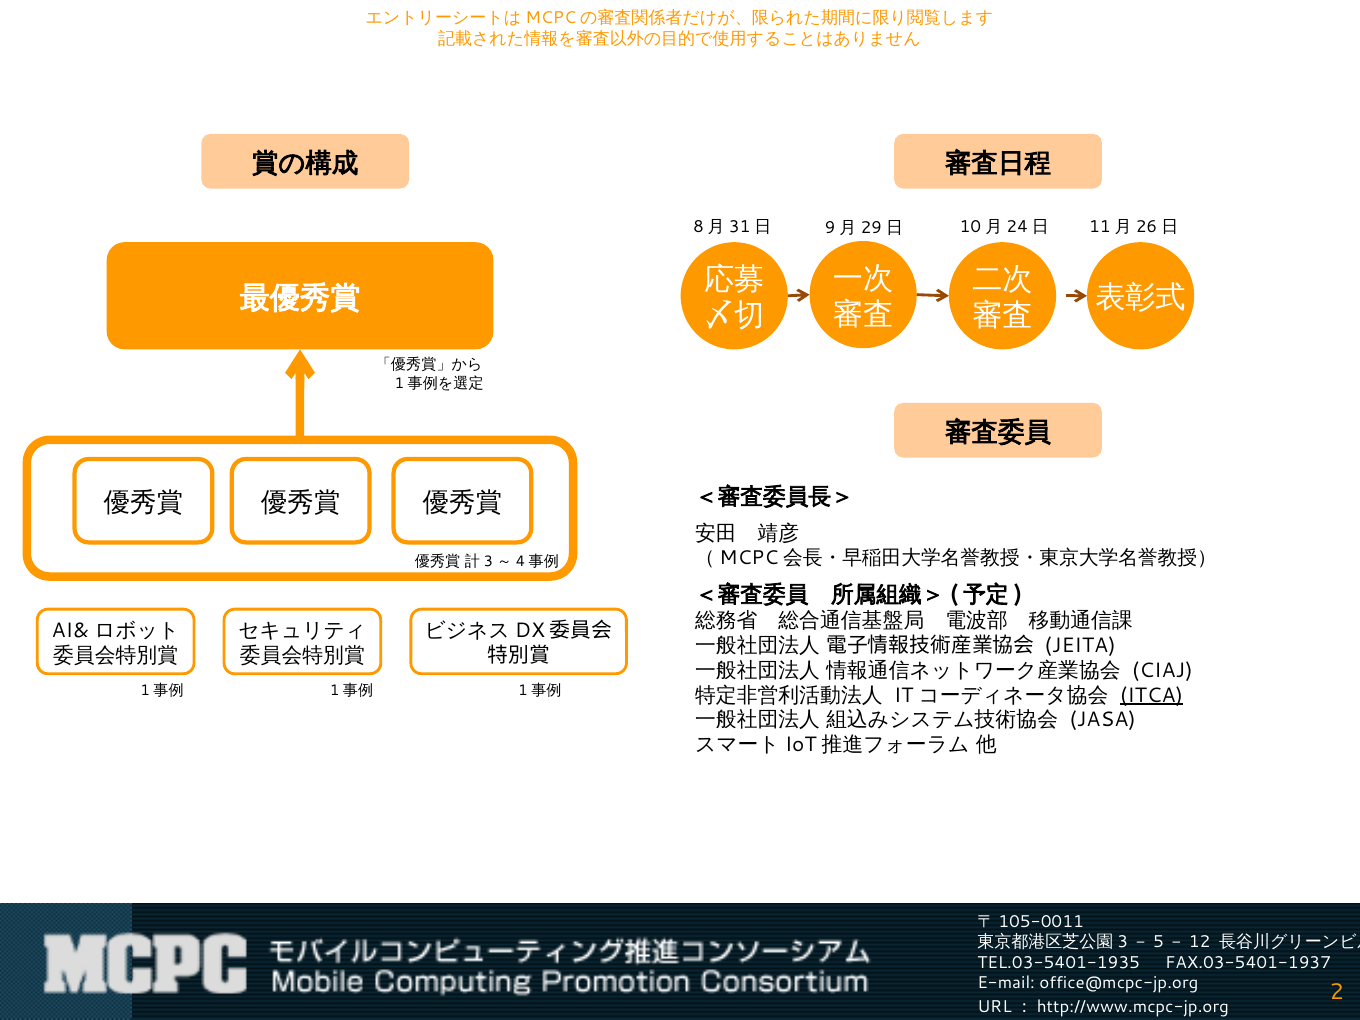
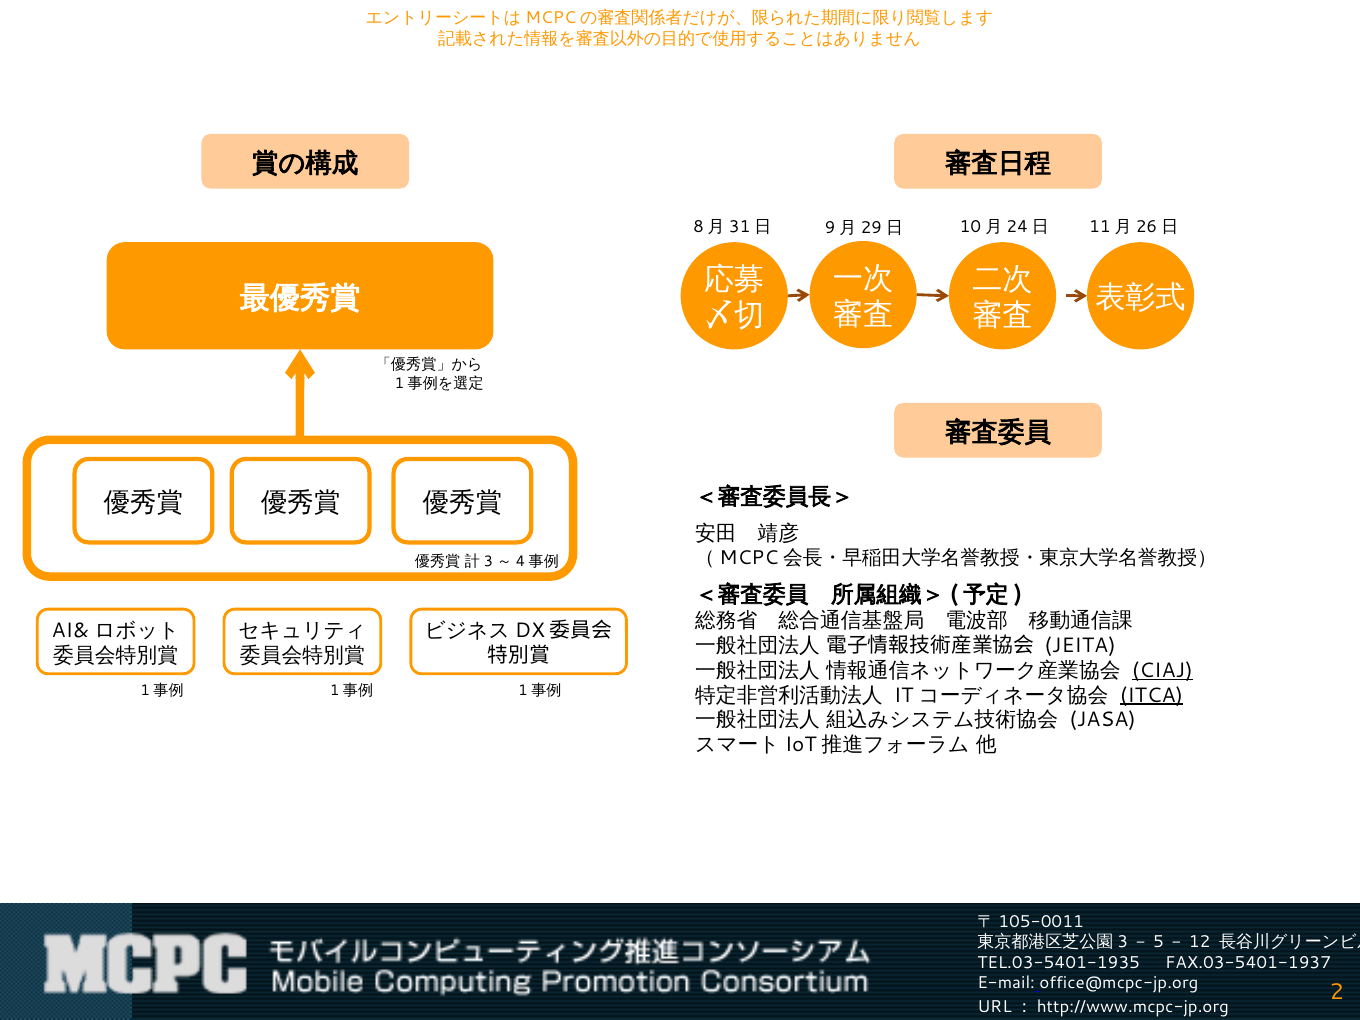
CIAJ underline: none -> present
